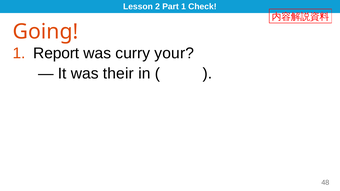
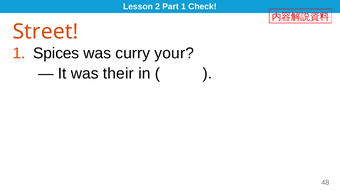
Going: Going -> Street
Report: Report -> Spices
